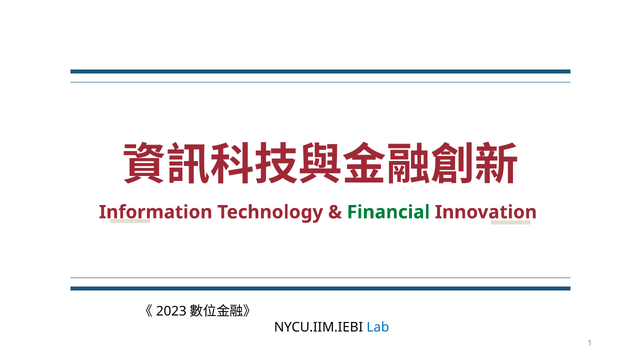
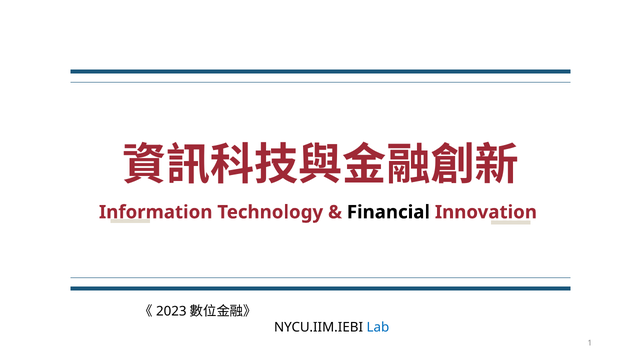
Financial colour: green -> black
